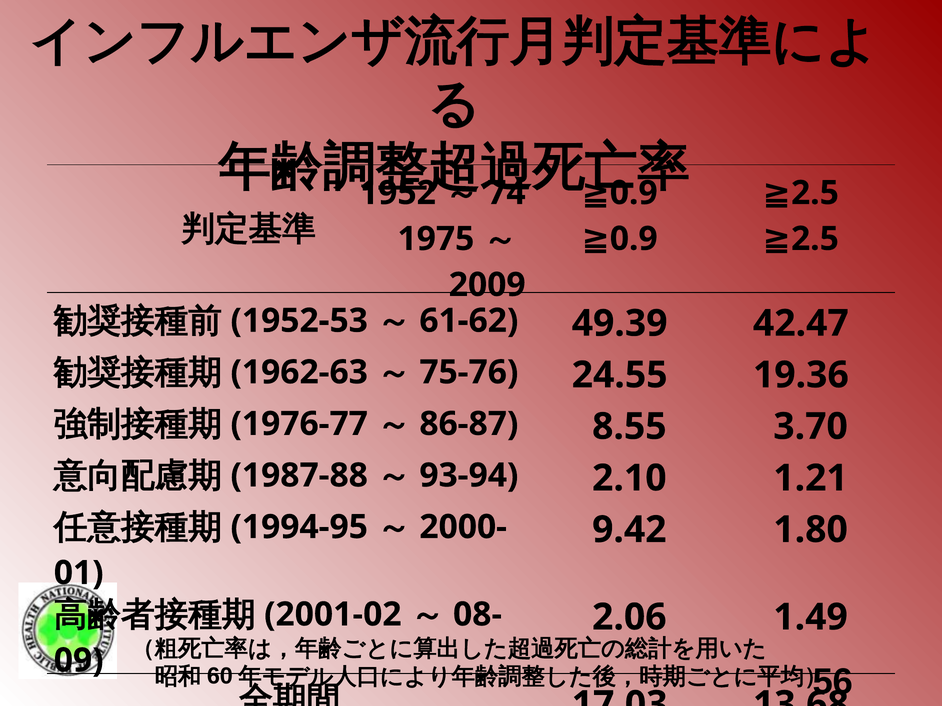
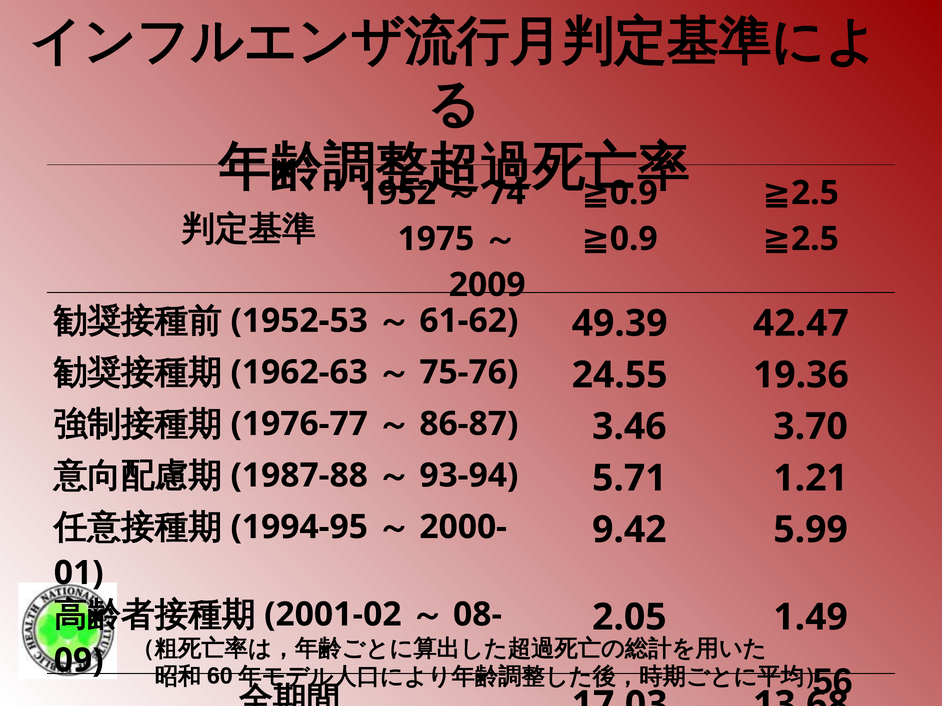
8.55: 8.55 -> 3.46
2.10: 2.10 -> 5.71
1.80: 1.80 -> 5.99
2.06: 2.06 -> 2.05
